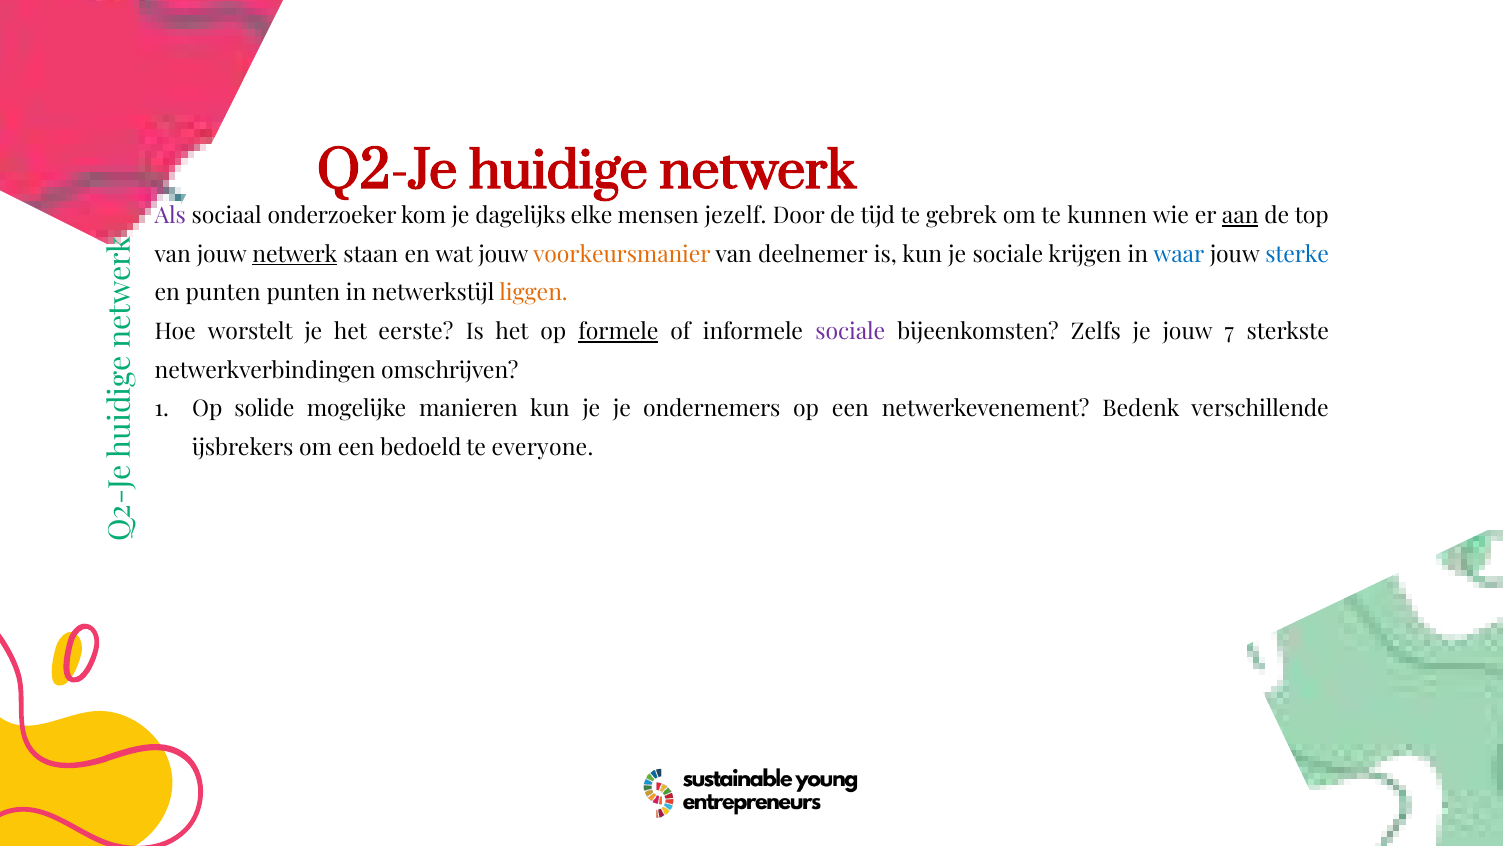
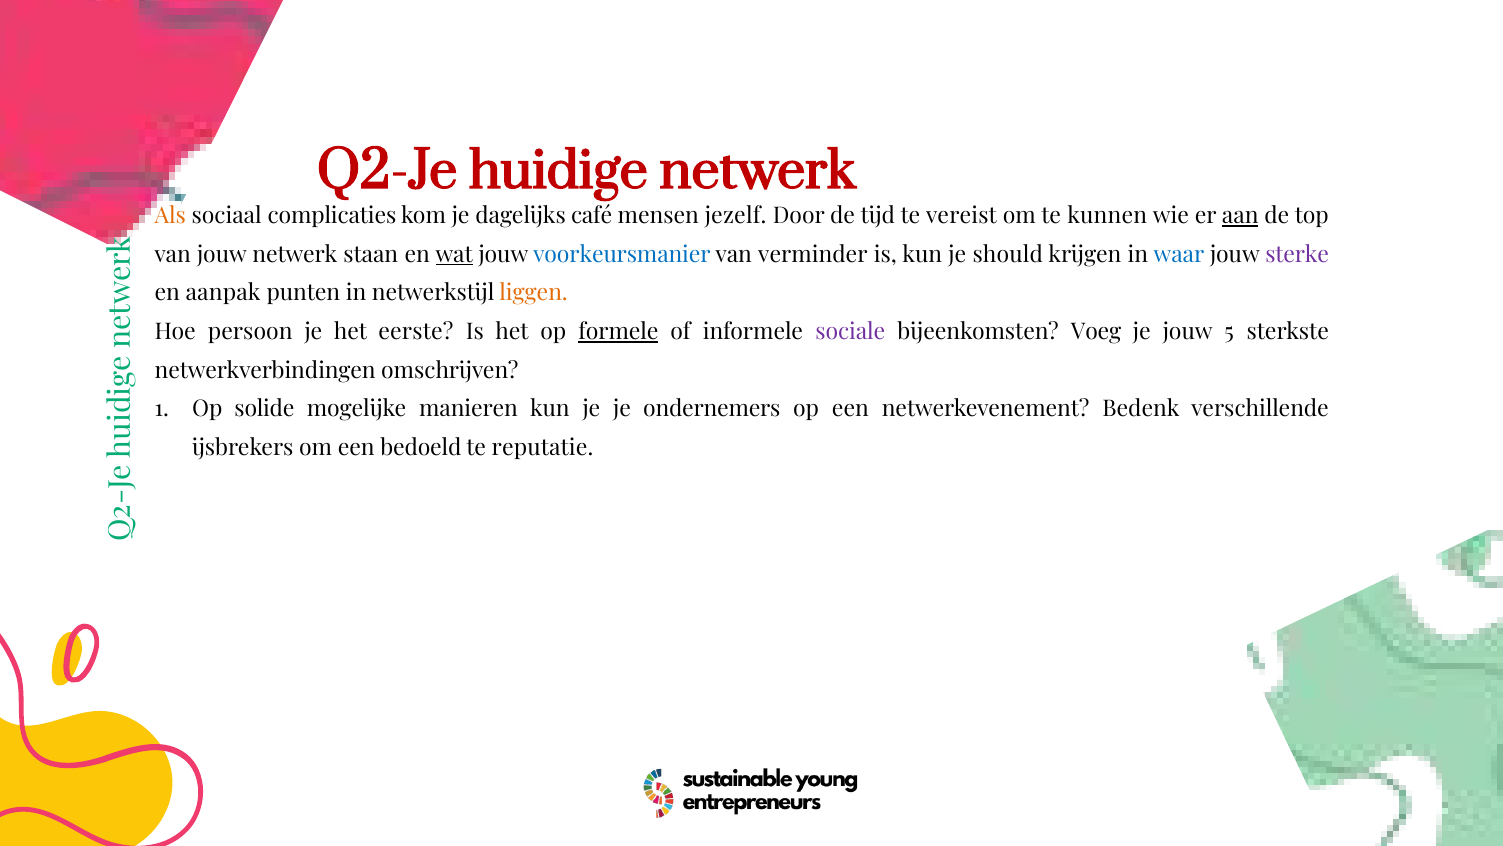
Als colour: purple -> orange
onderzoeker: onderzoeker -> complicaties
elke: elke -> café
gebrek: gebrek -> vereist
netwerk at (295, 255) underline: present -> none
wat underline: none -> present
voorkeursmanier colour: orange -> blue
deelnemer: deelnemer -> verminder
je sociale: sociale -> should
sterke colour: blue -> purple
en punten: punten -> aanpak
worstelt: worstelt -> persoon
Zelfs: Zelfs -> Voeg
7: 7 -> 5
everyone: everyone -> reputatie
